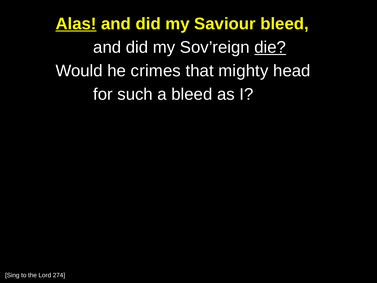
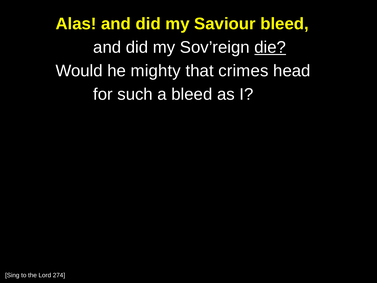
Alas underline: present -> none
crimes: crimes -> mighty
mighty: mighty -> crimes
